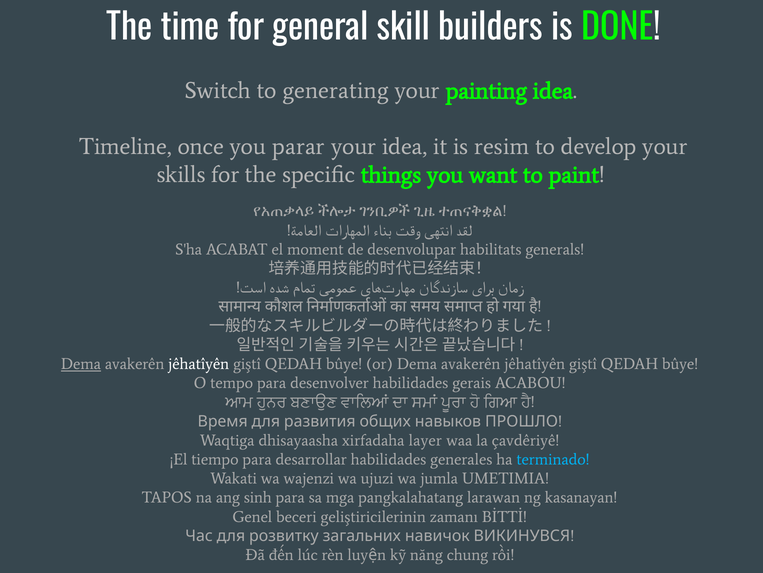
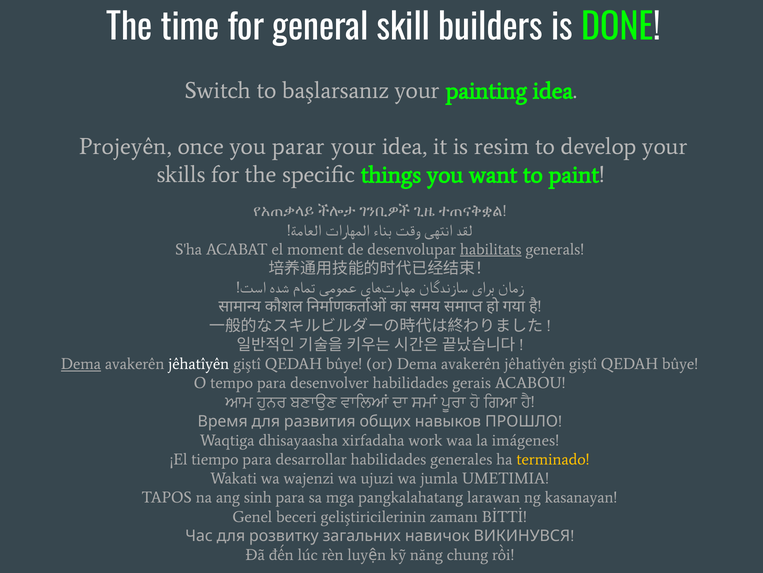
generating: generating -> başlarsanız
Timeline: Timeline -> Projeyên
habilitats underline: none -> present
layer: layer -> work
çavdêriyê: çavdêriyê -> imágenes
terminado colour: light blue -> yellow
